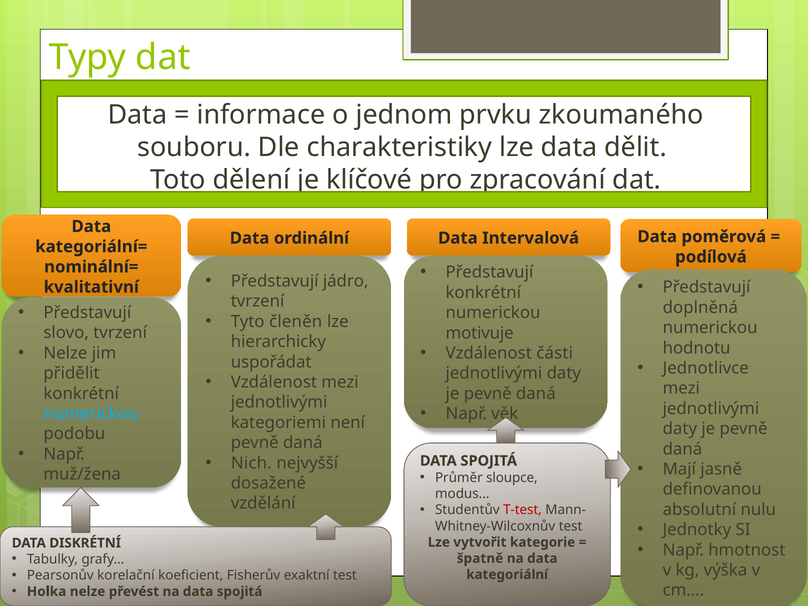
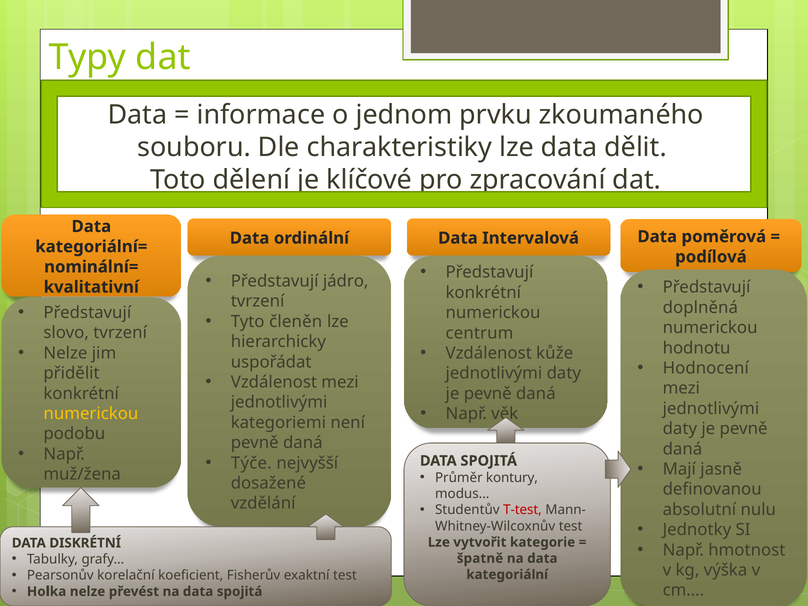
motivuje: motivuje -> centrum
části: části -> kůže
Jednotlivce: Jednotlivce -> Hodnocení
numerickou at (91, 414) colour: light blue -> yellow
Nich: Nich -> Týče
sloupce: sloupce -> kontury
